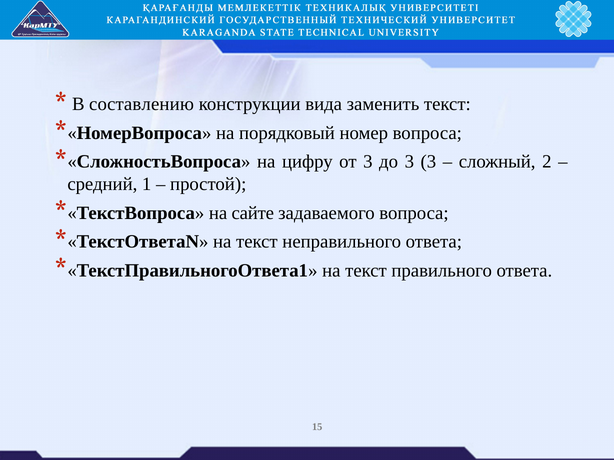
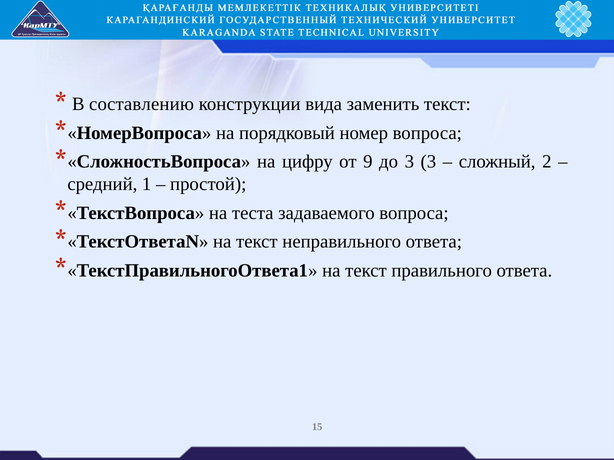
от 3: 3 -> 9
сайте: сайте -> теста
